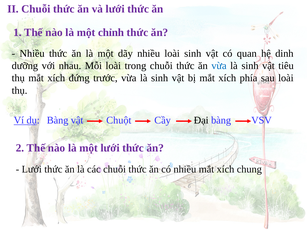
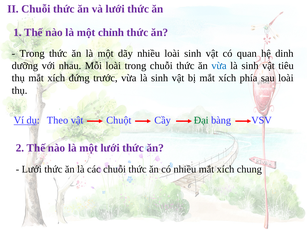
Nhiều at (32, 54): Nhiều -> Trong
dụ Bàng: Bàng -> Theo
Đại colour: black -> green
